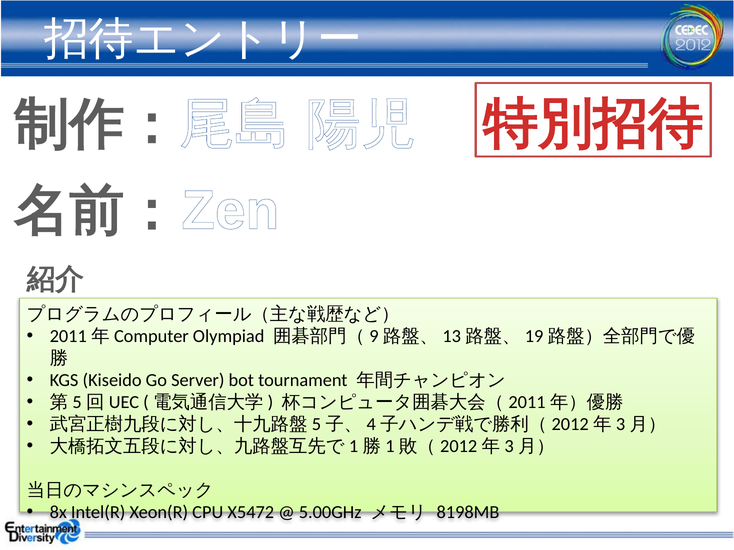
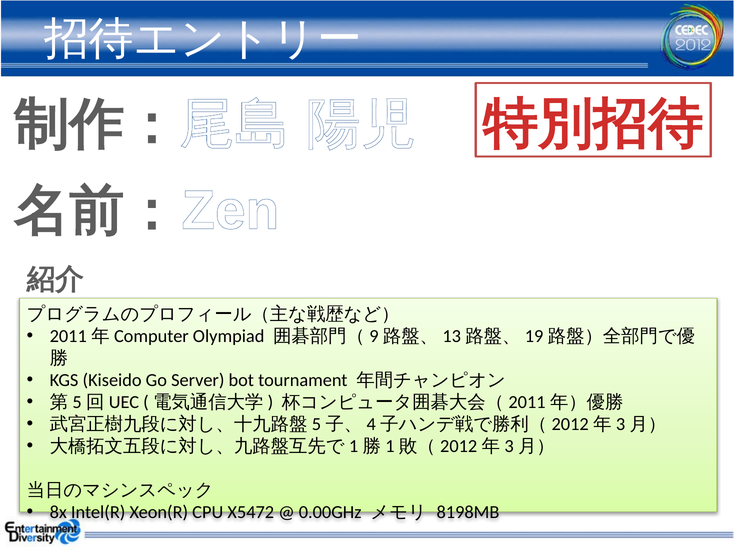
5.00GHz: 5.00GHz -> 0.00GHz
